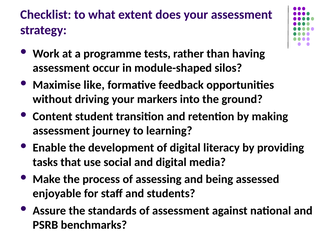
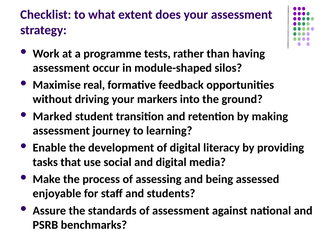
like: like -> real
Content: Content -> Marked
